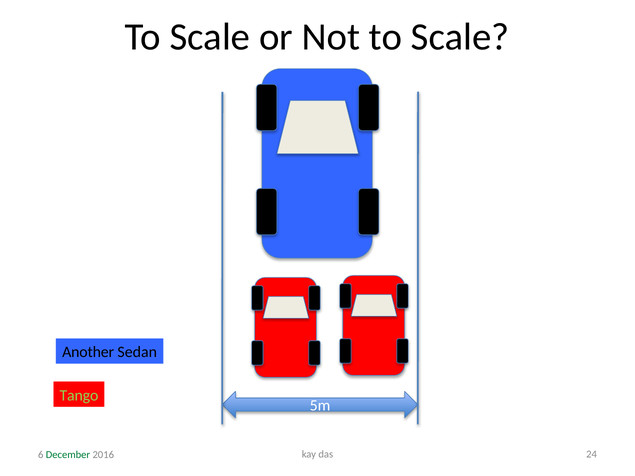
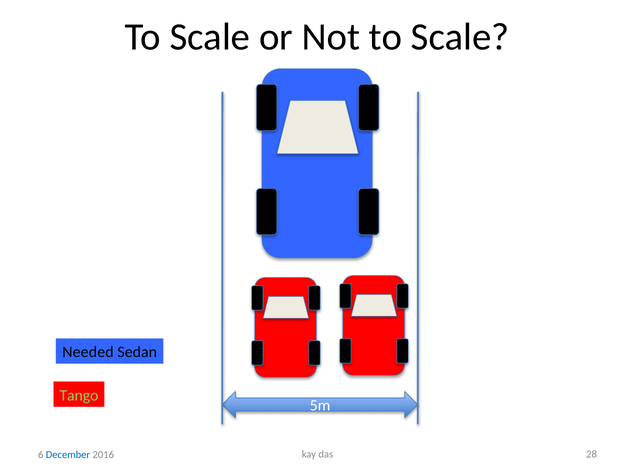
Another: Another -> Needed
24: 24 -> 28
December colour: green -> blue
